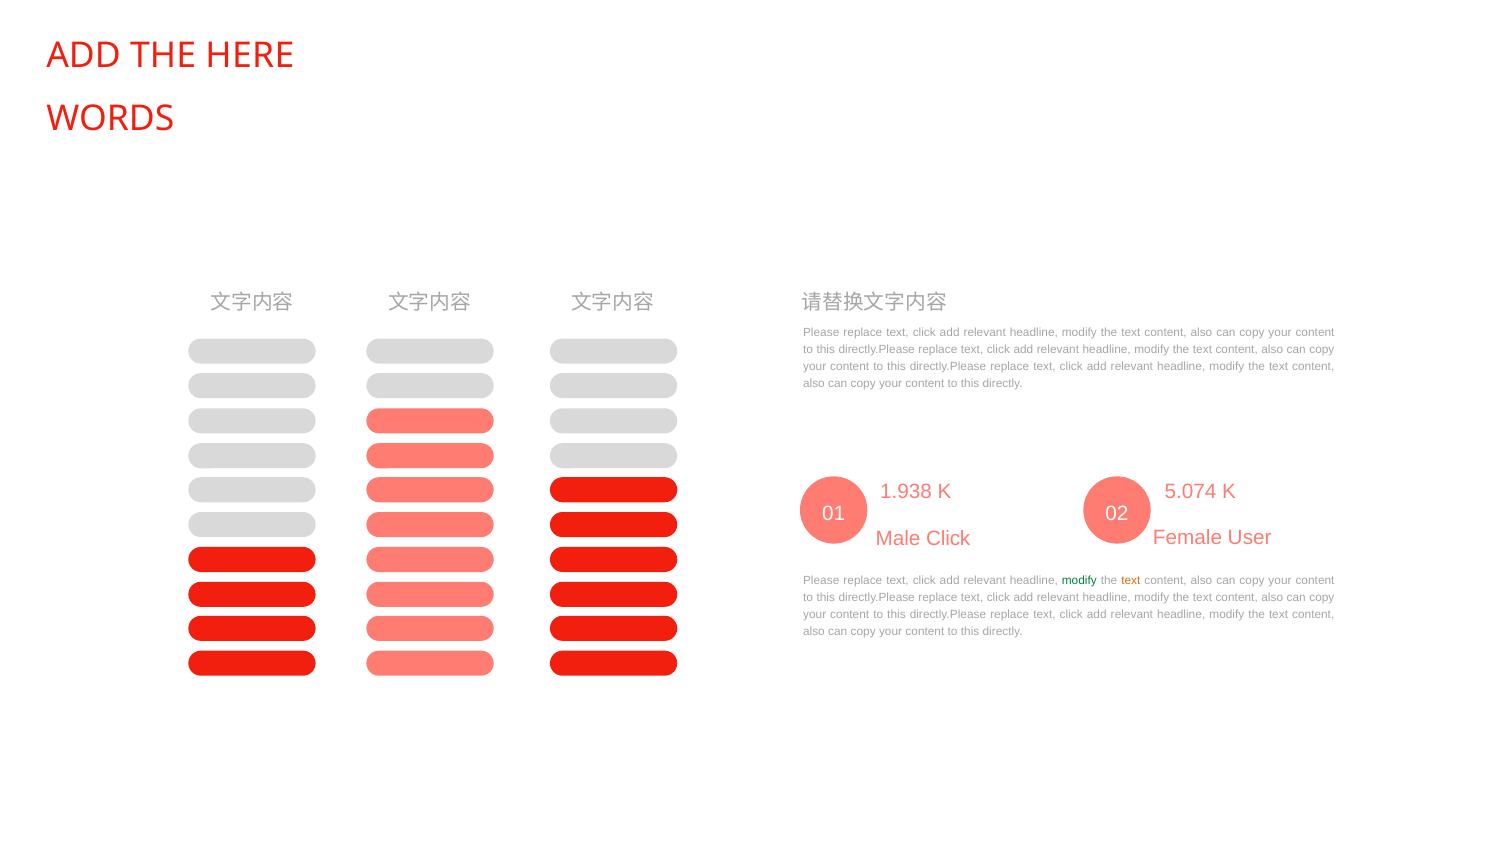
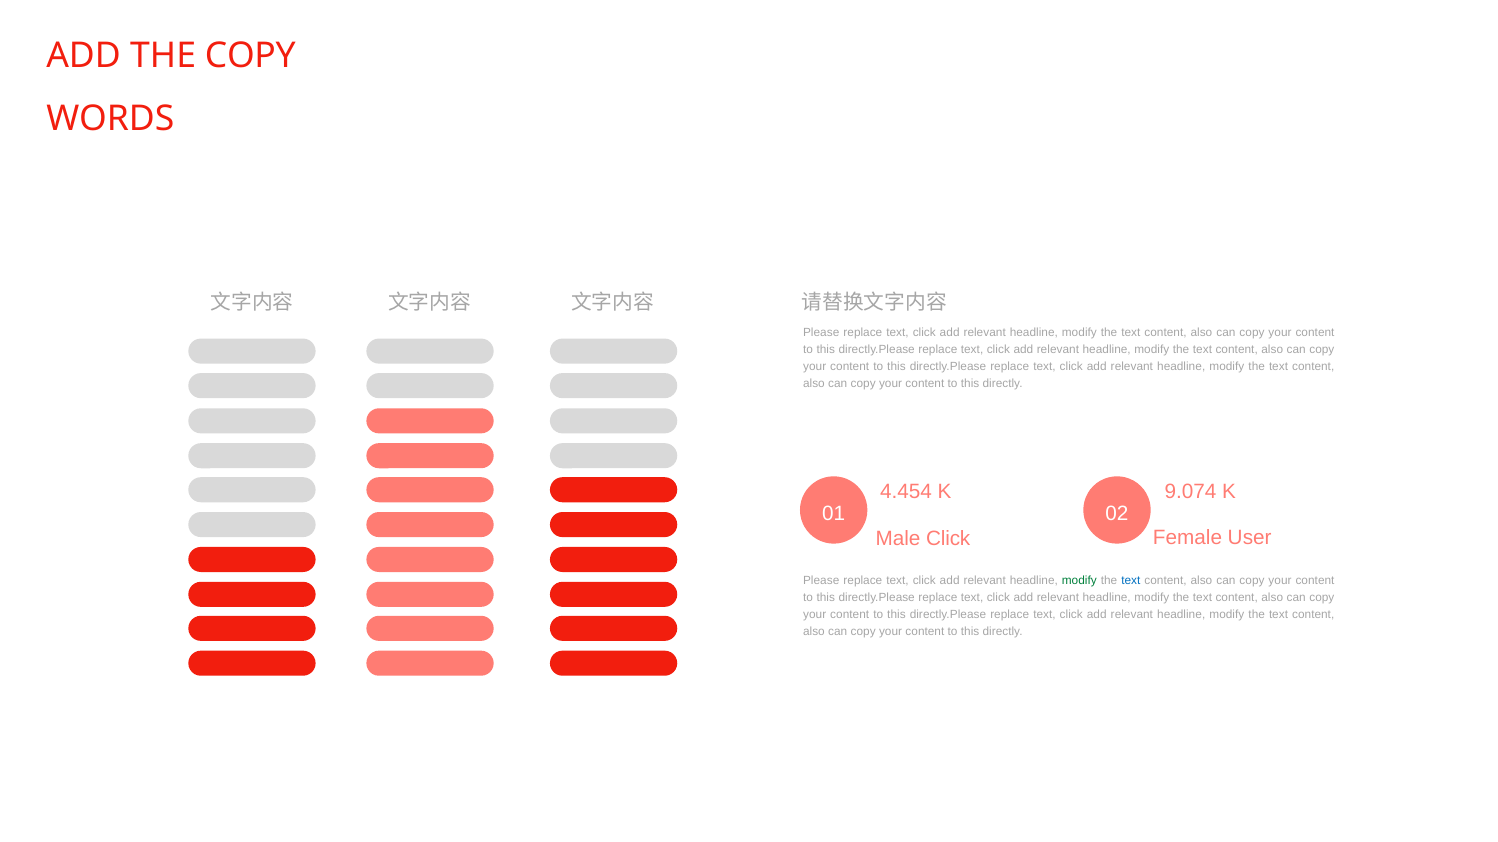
THE HERE: HERE -> COPY
1.938: 1.938 -> 4.454
5.074: 5.074 -> 9.074
text at (1131, 581) colour: orange -> blue
